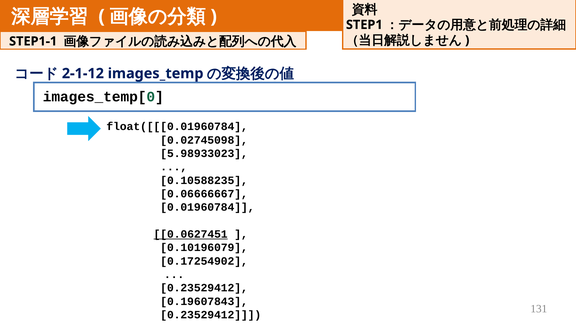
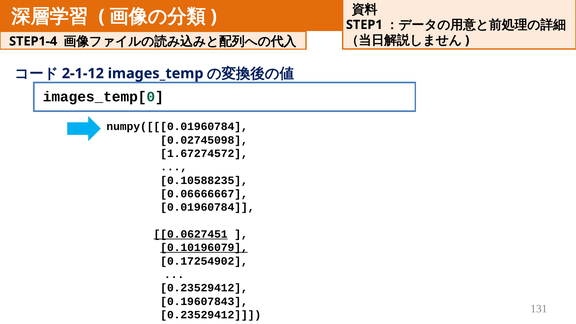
STEP1-1: STEP1-1 -> STEP1-4
float([[[0.01960784: float([[[0.01960784 -> numpy([[[0.01960784
5.98933023: 5.98933023 -> 1.67274572
0.10196079 underline: none -> present
